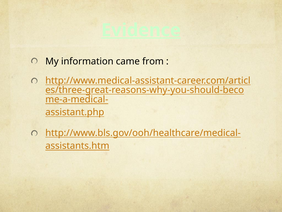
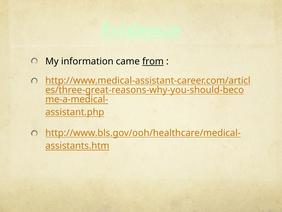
from underline: none -> present
